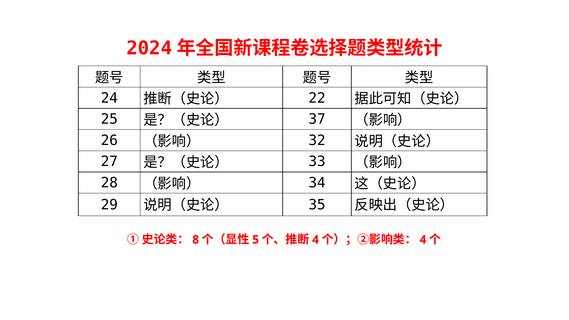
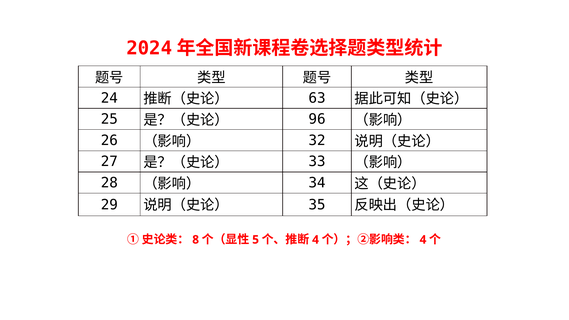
22: 22 -> 63
37: 37 -> 96
